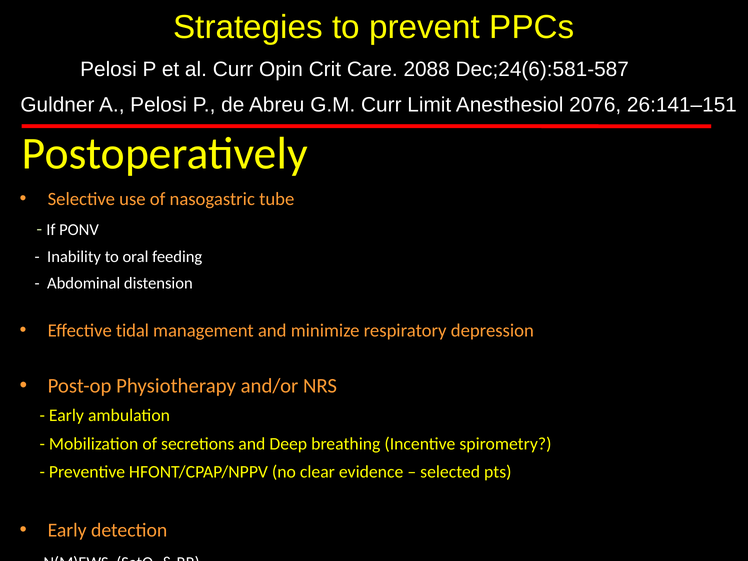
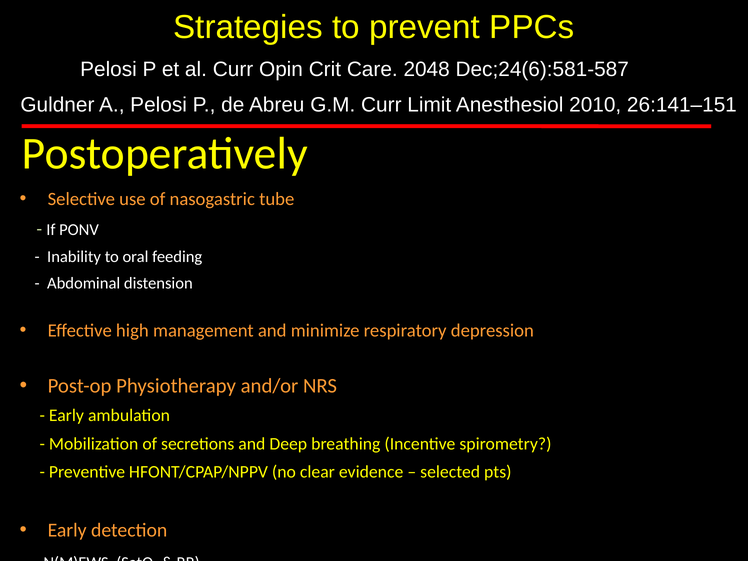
2088: 2088 -> 2048
2076: 2076 -> 2010
tidal: tidal -> high
